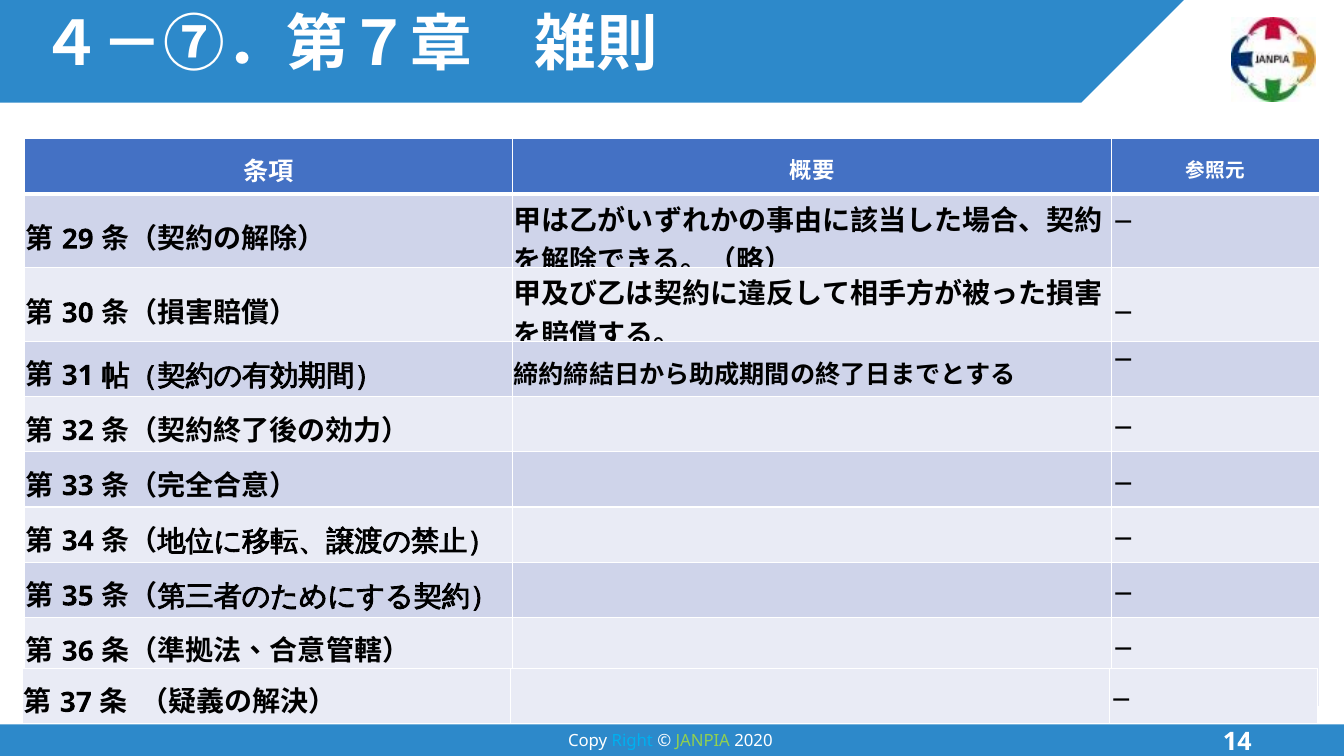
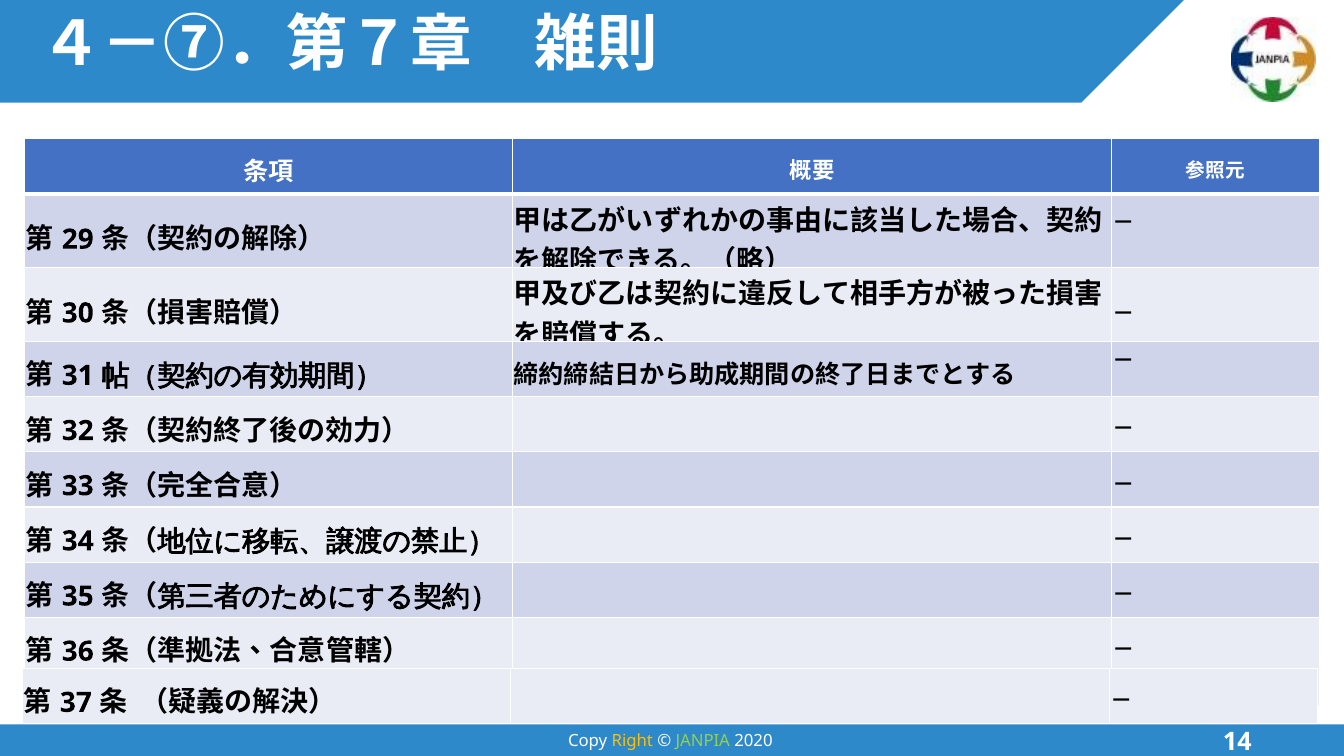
Right colour: light blue -> yellow
